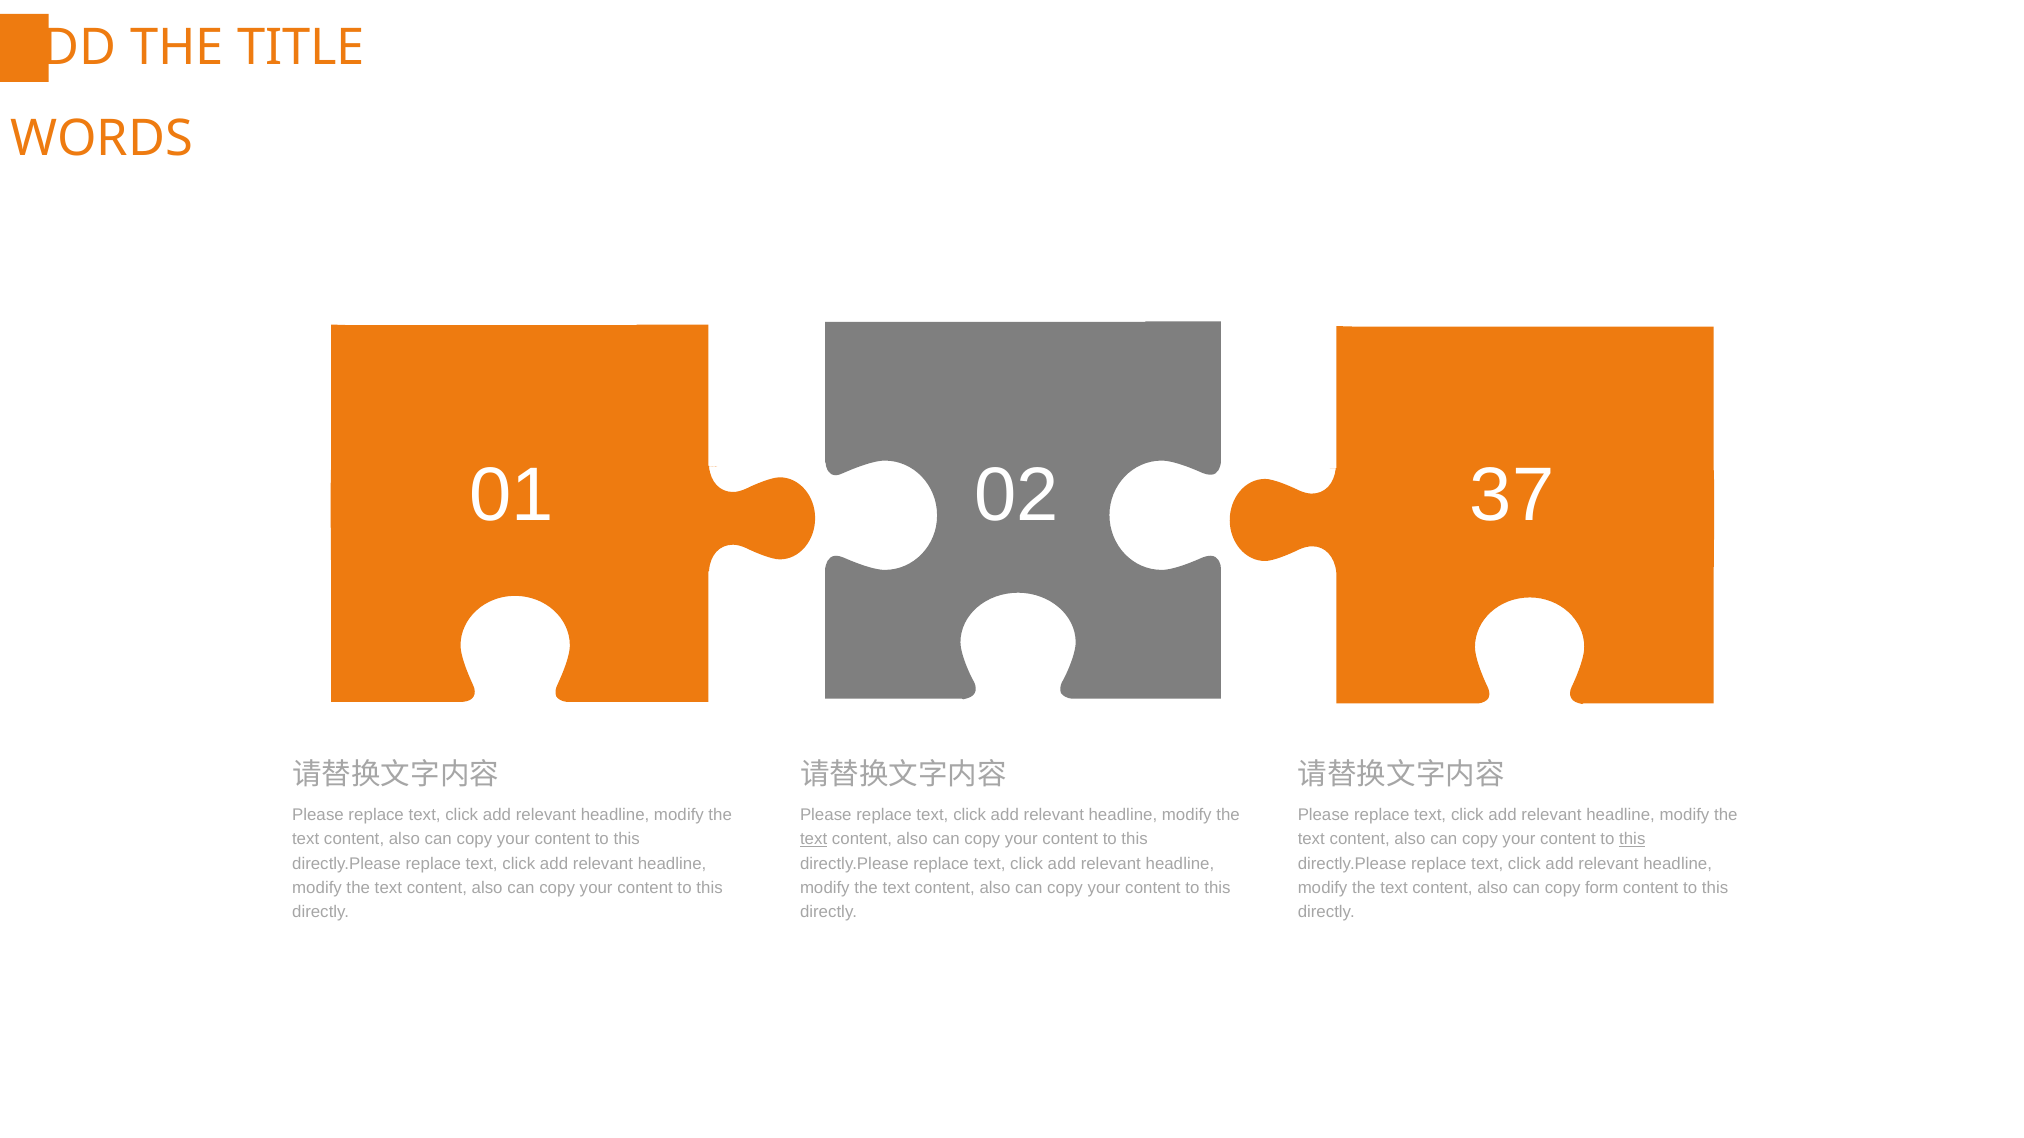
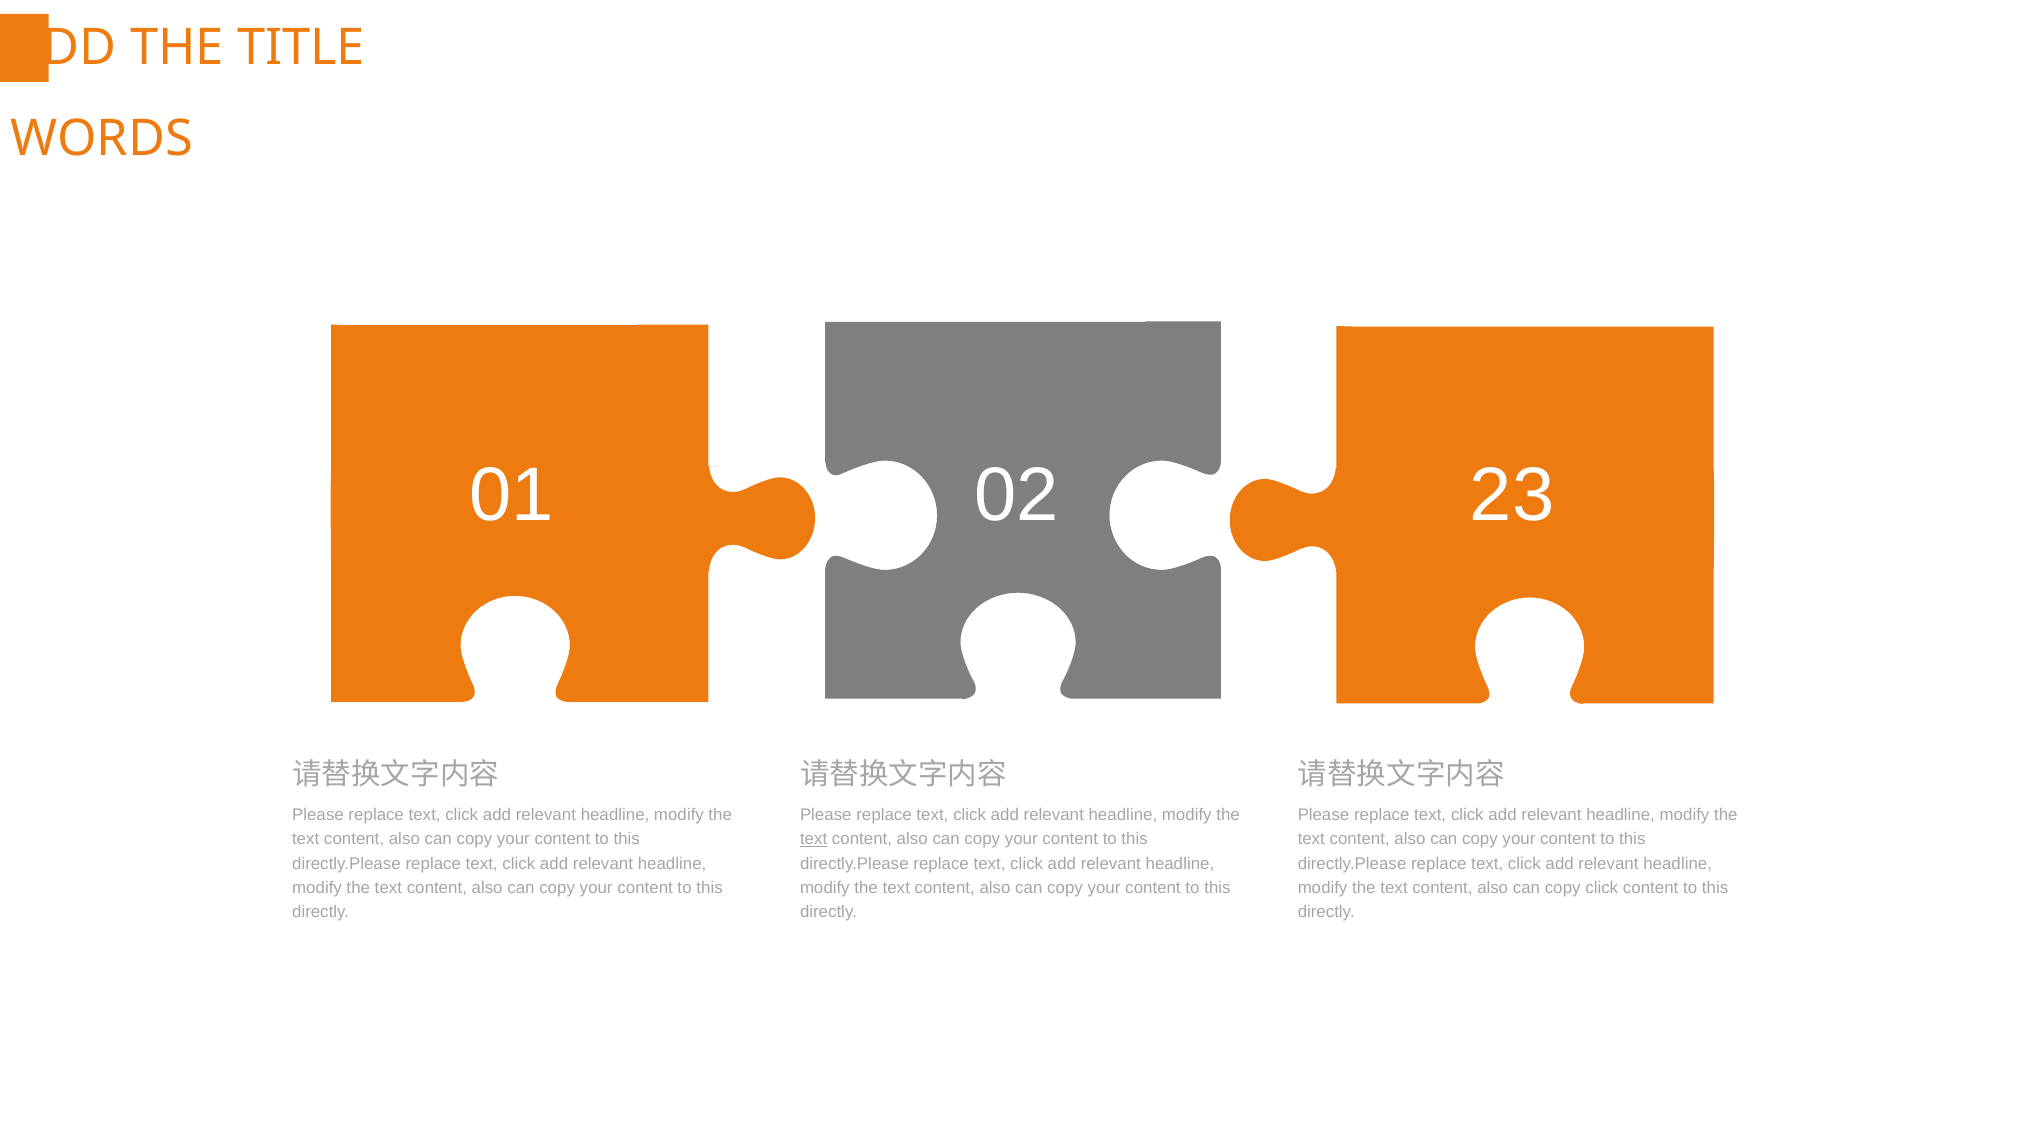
37: 37 -> 23
this at (1632, 840) underline: present -> none
copy form: form -> click
